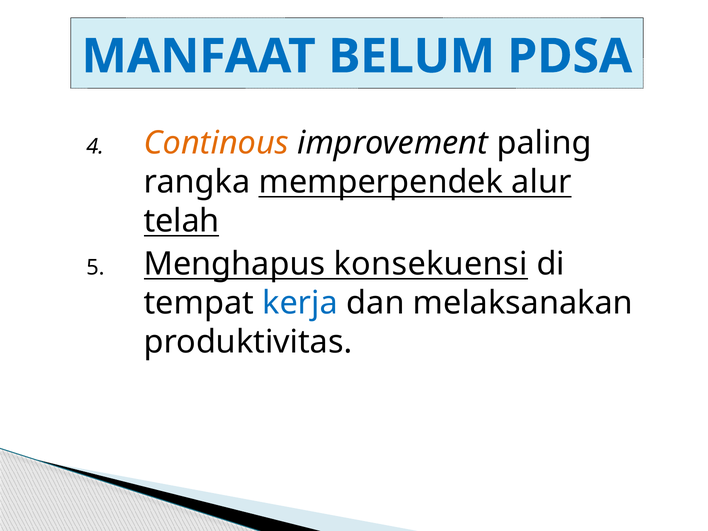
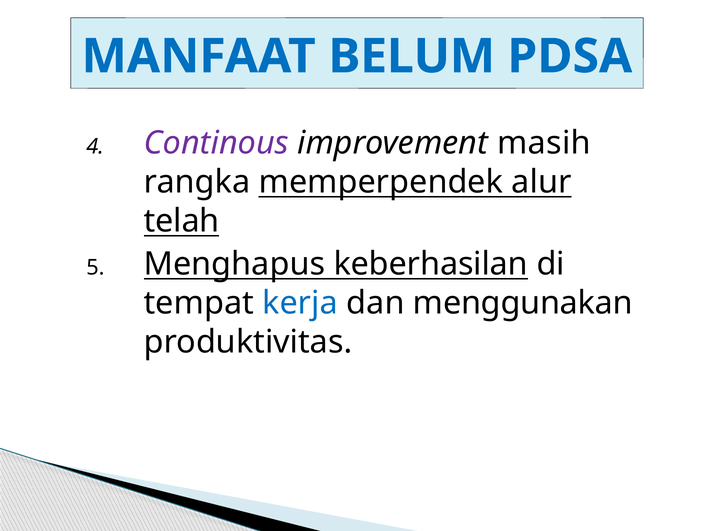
Continous colour: orange -> purple
paling: paling -> masih
konsekuensi: konsekuensi -> keberhasilan
melaksanakan: melaksanakan -> menggunakan
